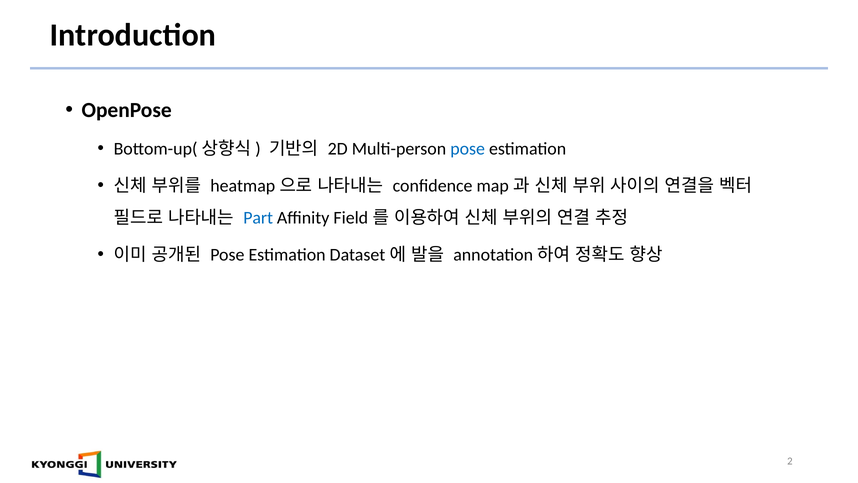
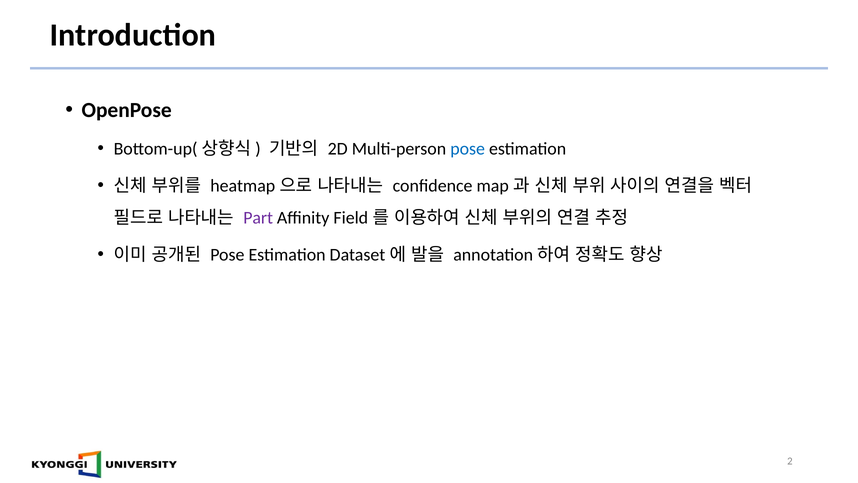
Part colour: blue -> purple
